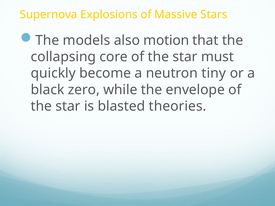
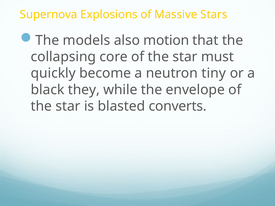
zero: zero -> they
theories: theories -> converts
